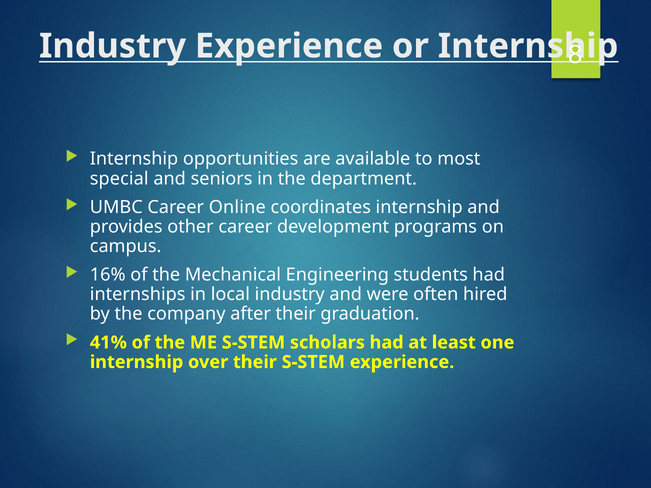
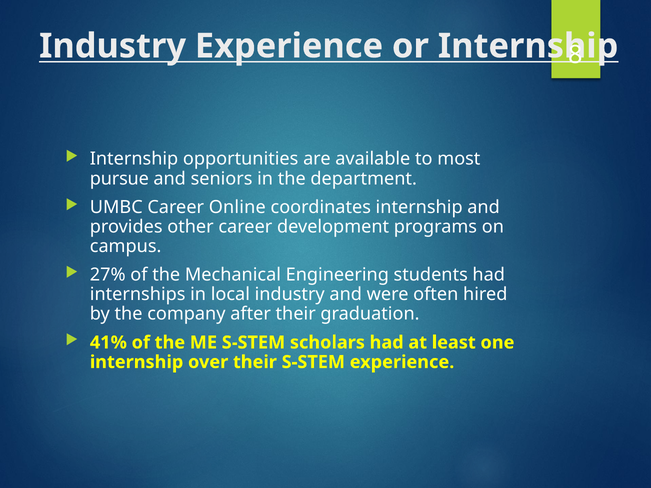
special: special -> pursue
16%: 16% -> 27%
